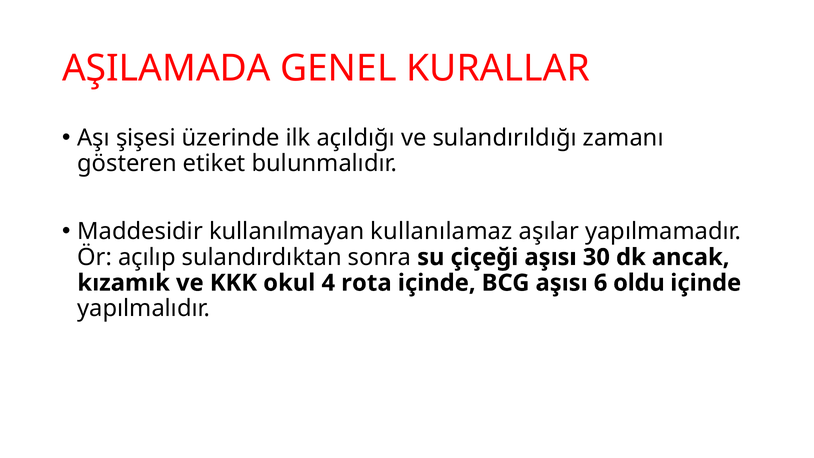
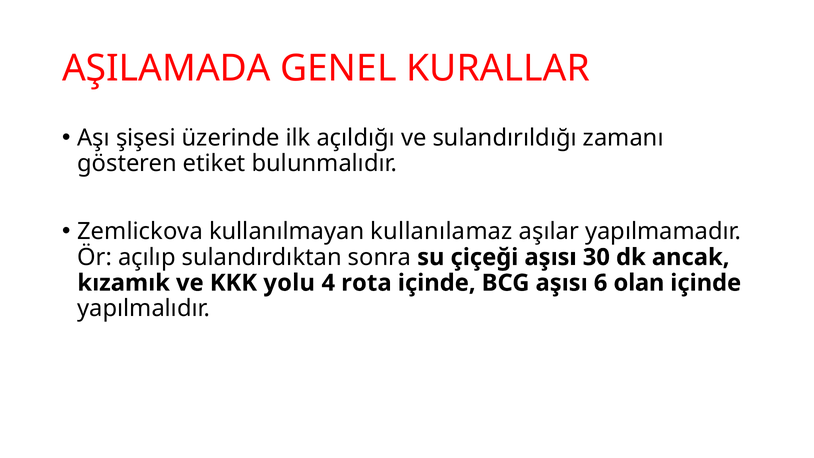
Maddesidir: Maddesidir -> Zemlickova
okul: okul -> yolu
oldu: oldu -> olan
